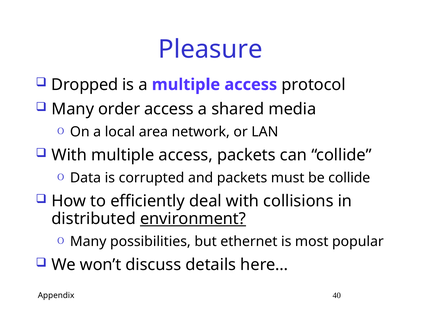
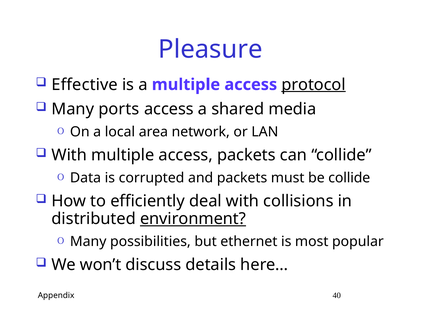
Dropped: Dropped -> Effective
protocol underline: none -> present
order: order -> ports
